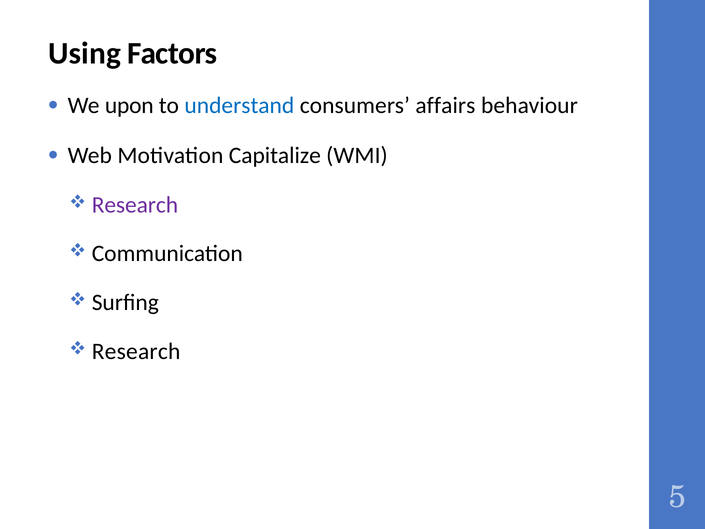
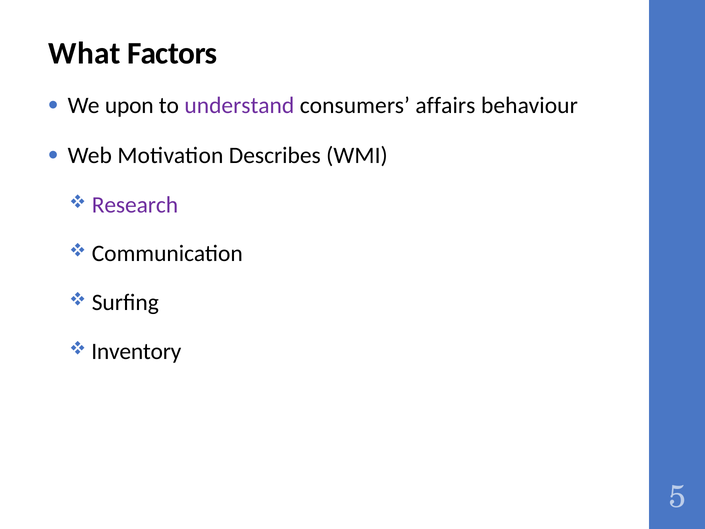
Using: Using -> What
understand colour: blue -> purple
Capitalize: Capitalize -> Describes
Research at (136, 351): Research -> Inventory
